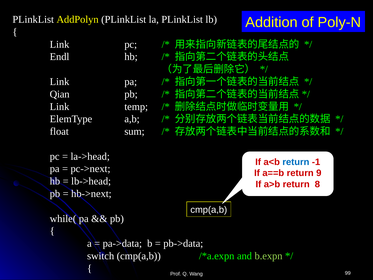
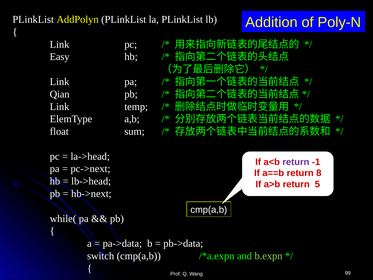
Endl: Endl -> Easy
return at (296, 162) colour: blue -> purple
9: 9 -> 8
8: 8 -> 5
